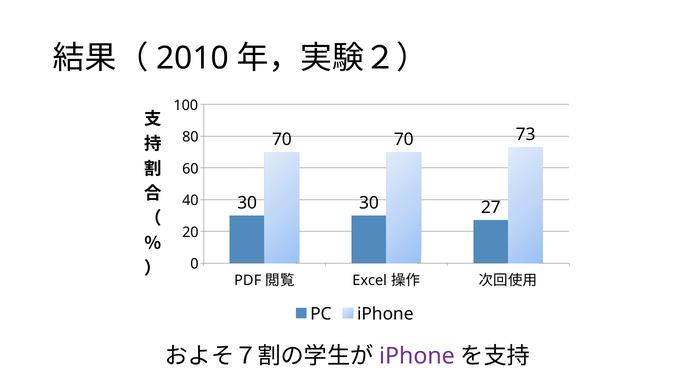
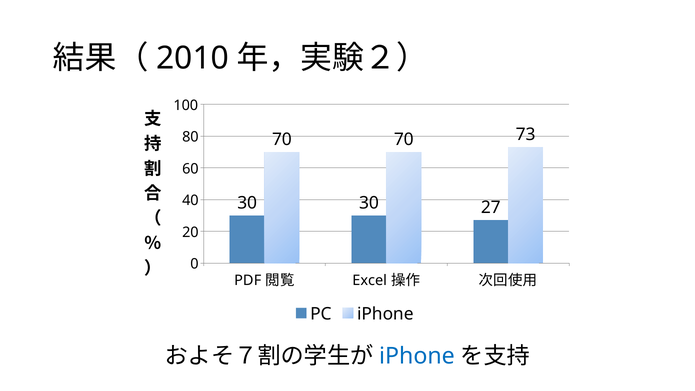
iPhone at (417, 356) colour: purple -> blue
